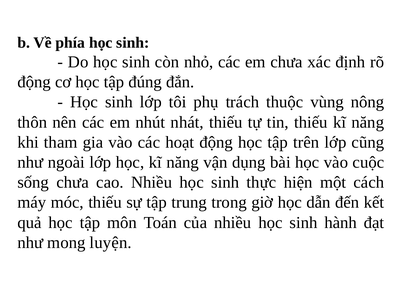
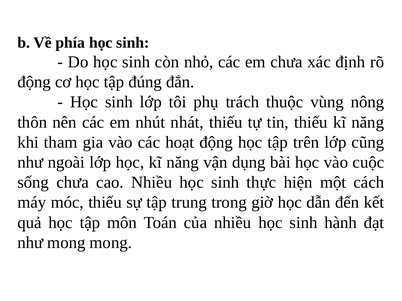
mong luyện: luyện -> mong
